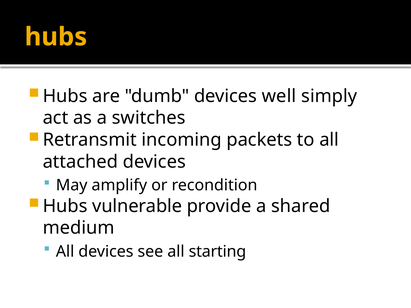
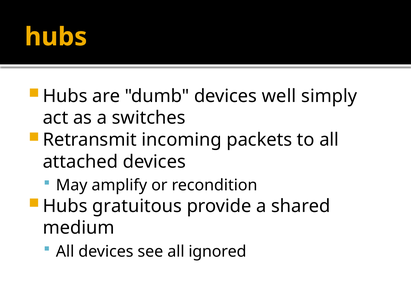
vulnerable: vulnerable -> gratuitous
starting: starting -> ignored
